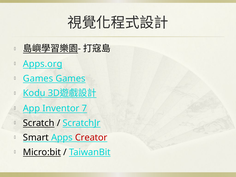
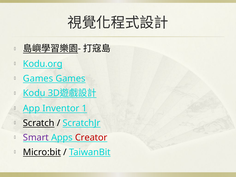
Apps.org: Apps.org -> Kodu.org
7: 7 -> 1
Smart colour: black -> purple
